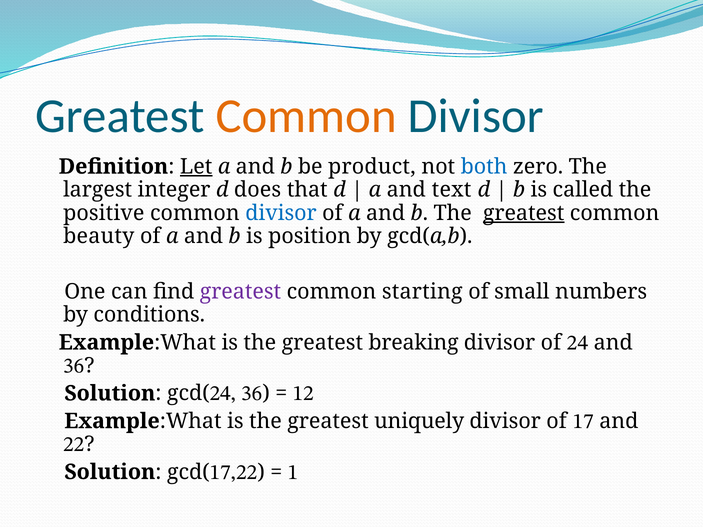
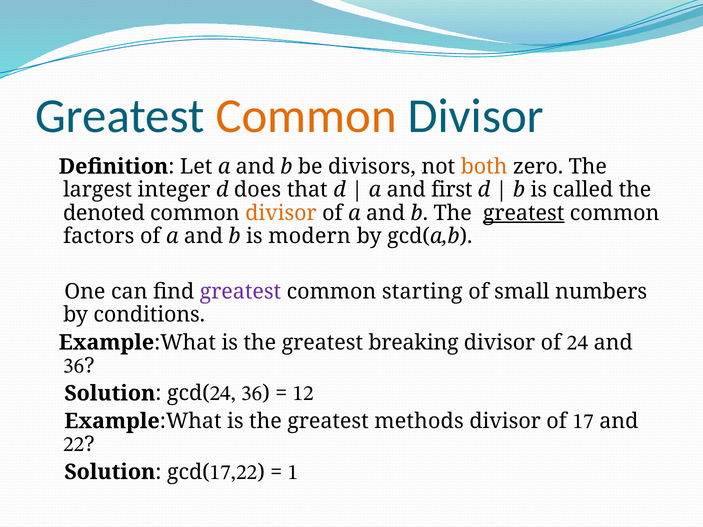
Let underline: present -> none
product: product -> divisors
both colour: blue -> orange
text: text -> first
positive: positive -> denoted
divisor at (281, 213) colour: blue -> orange
beauty: beauty -> factors
position: position -> modern
uniquely: uniquely -> methods
